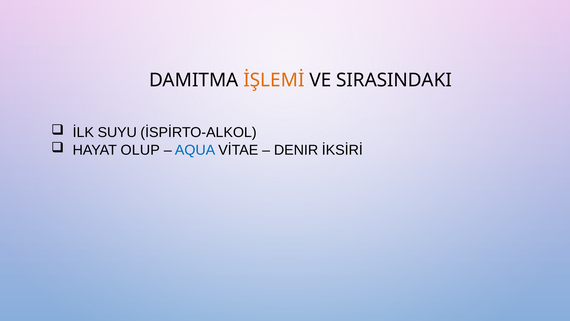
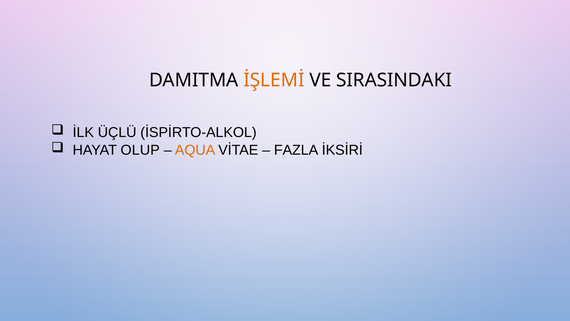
SUYU: SUYU -> ÜÇLÜ
AQUA colour: blue -> orange
DENIR: DENIR -> FAZLA
